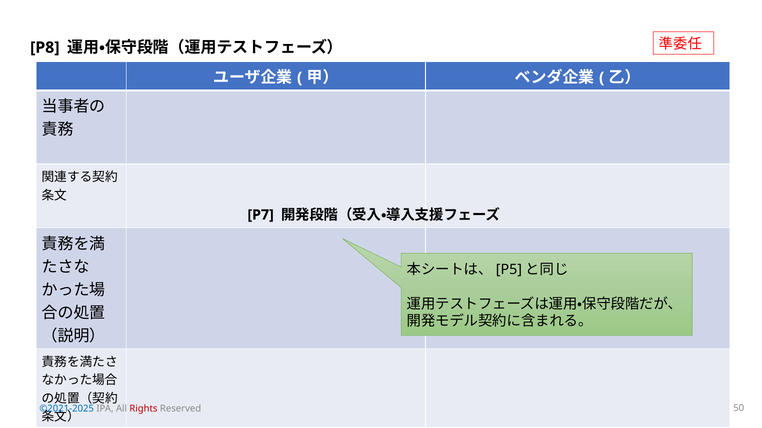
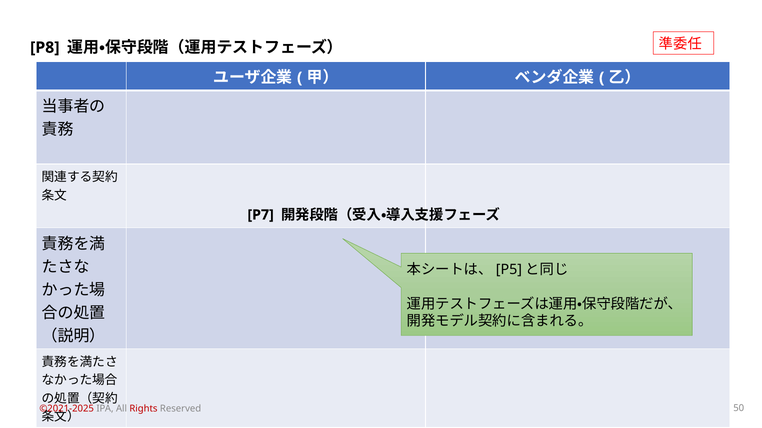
©2021-2025 colour: blue -> red
